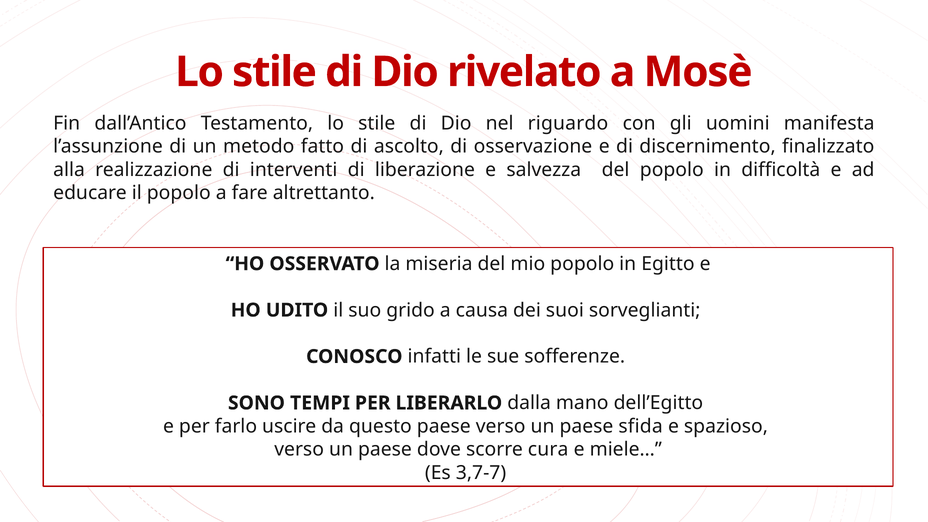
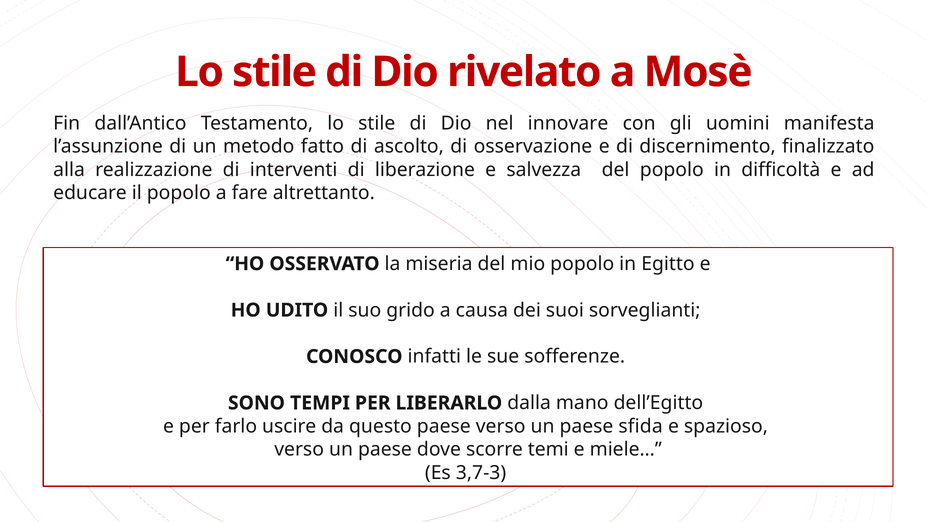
riguardo: riguardo -> innovare
cura: cura -> temi
3,7-7: 3,7-7 -> 3,7-3
